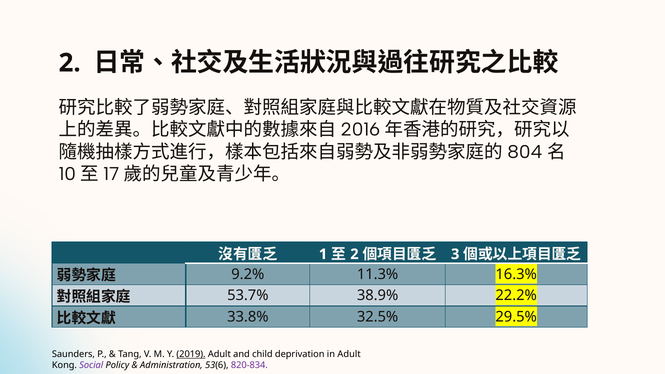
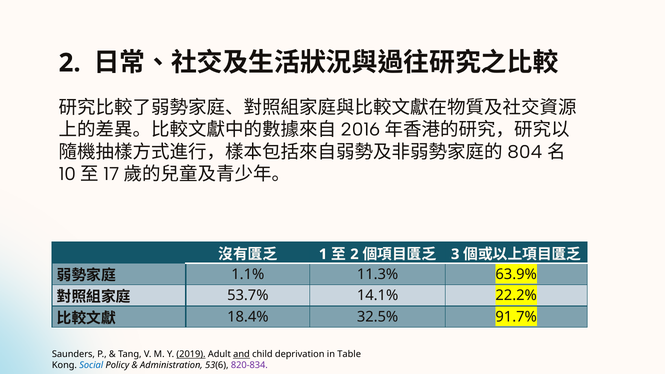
9.2%: 9.2% -> 1.1%
16.3%: 16.3% -> 63.9%
38.9%: 38.9% -> 14.1%
33.8%: 33.8% -> 18.4%
29.5%: 29.5% -> 91.7%
and underline: none -> present
in Adult: Adult -> Table
Social colour: purple -> blue
